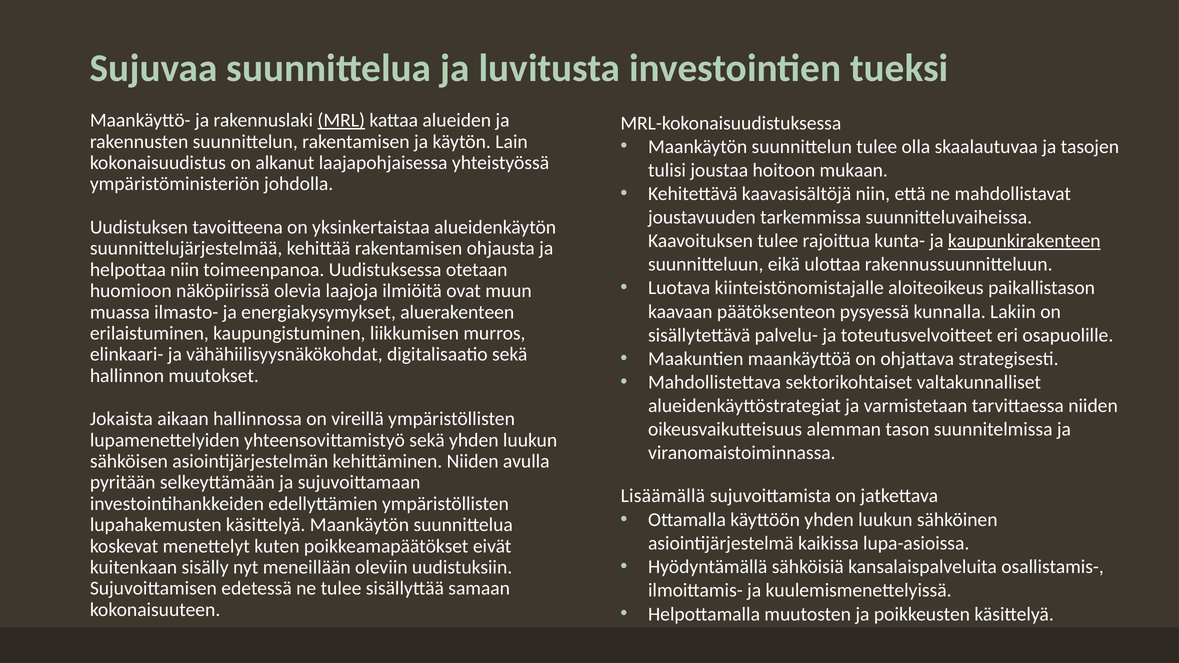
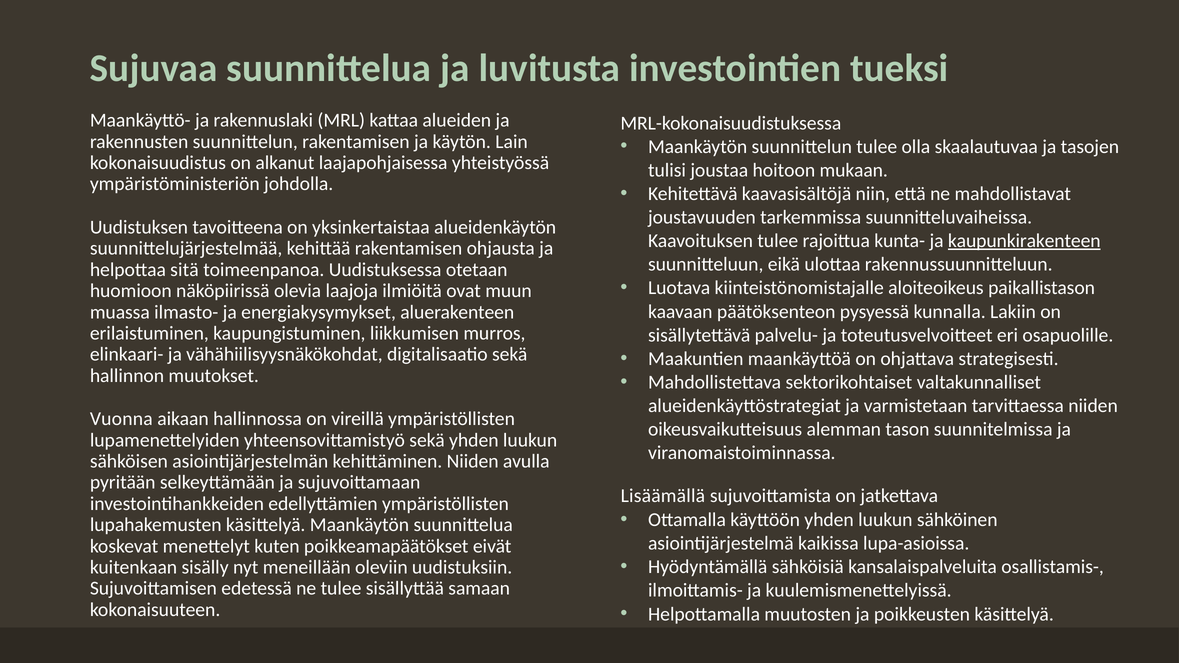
MRL underline: present -> none
helpottaa niin: niin -> sitä
Jokaista: Jokaista -> Vuonna
